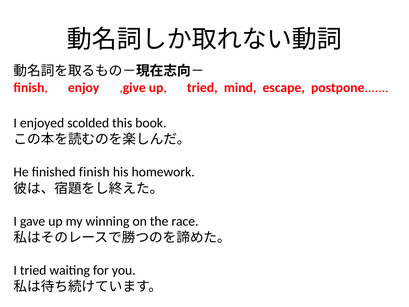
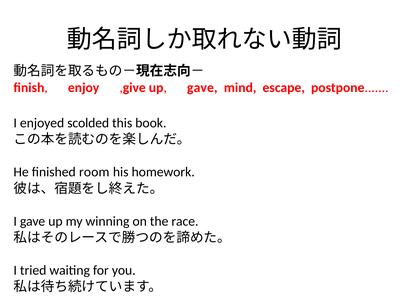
up tried: tried -> gave
finished finish: finish -> room
